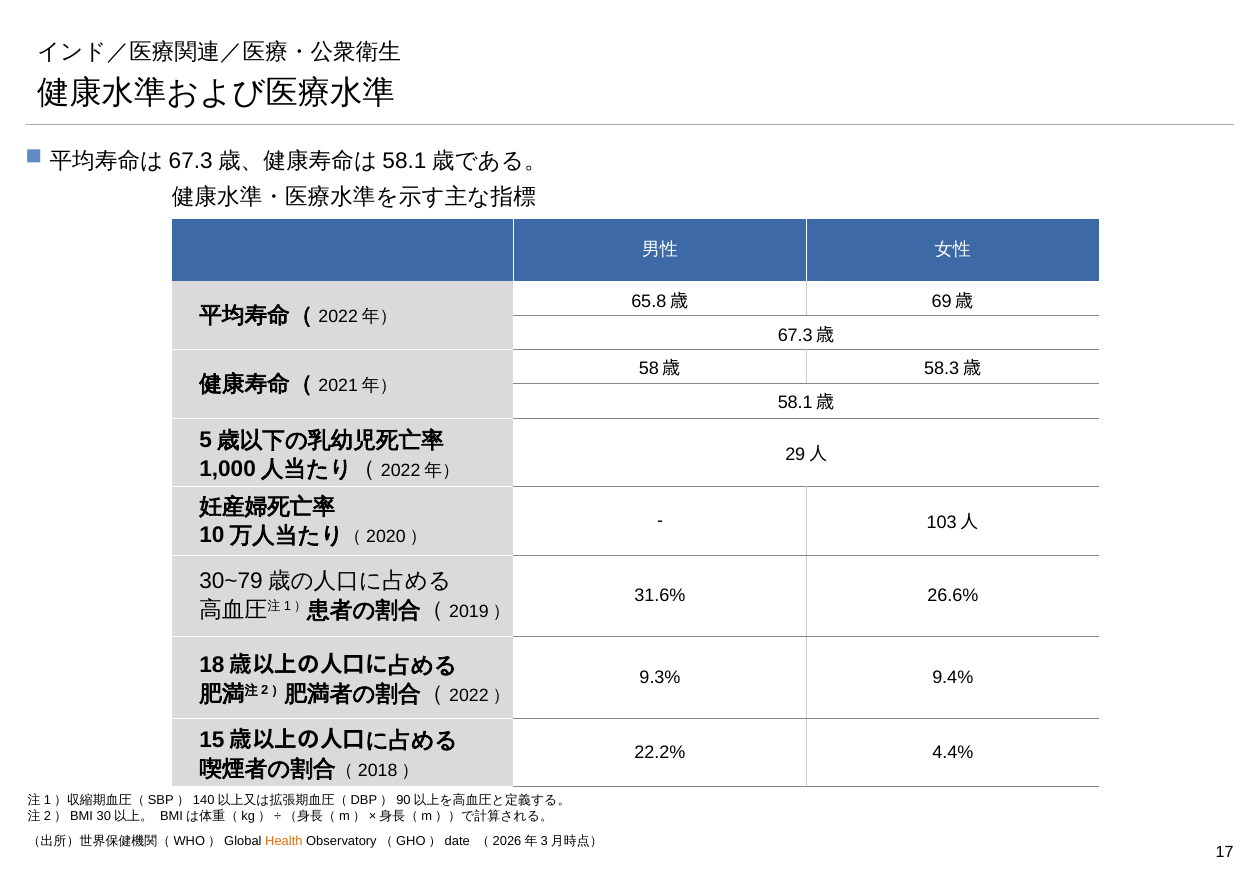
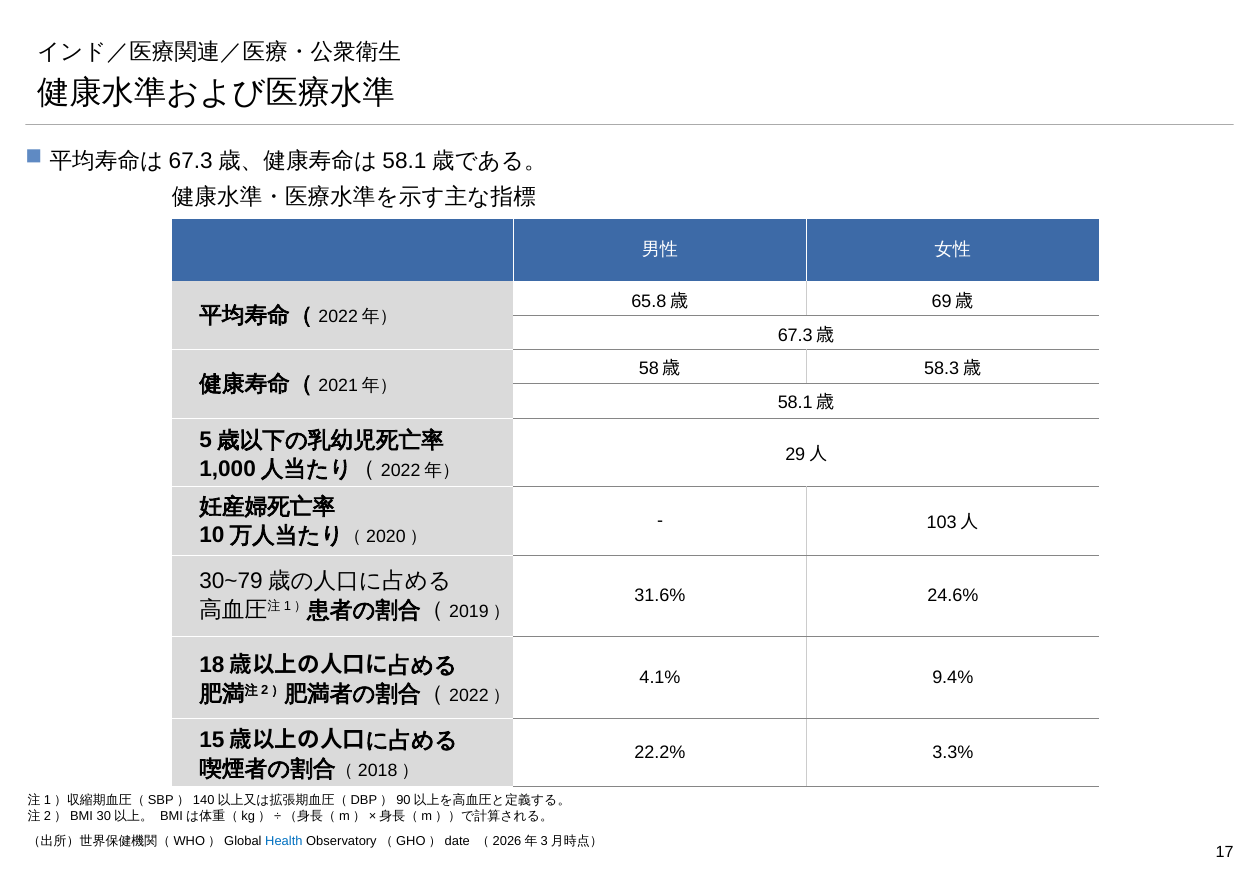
26.6%: 26.6% -> 24.6%
9.3%: 9.3% -> 4.1%
4.4%: 4.4% -> 3.3%
Health colour: orange -> blue
